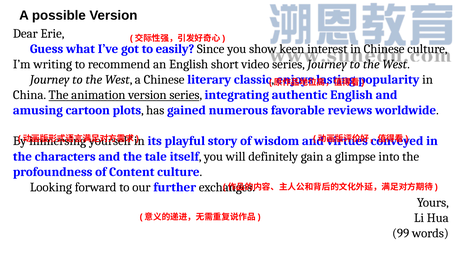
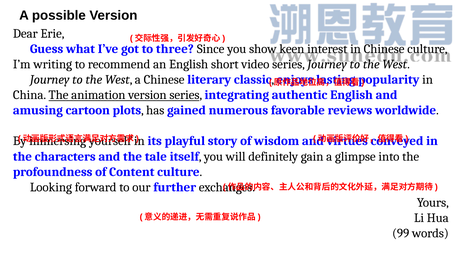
easily: easily -> three
